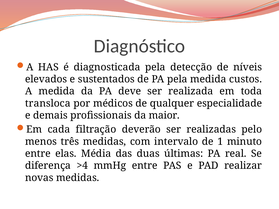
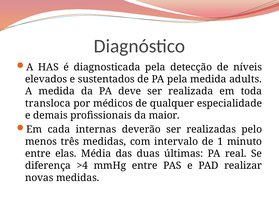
custos: custos -> adults
filtração: filtração -> internas
